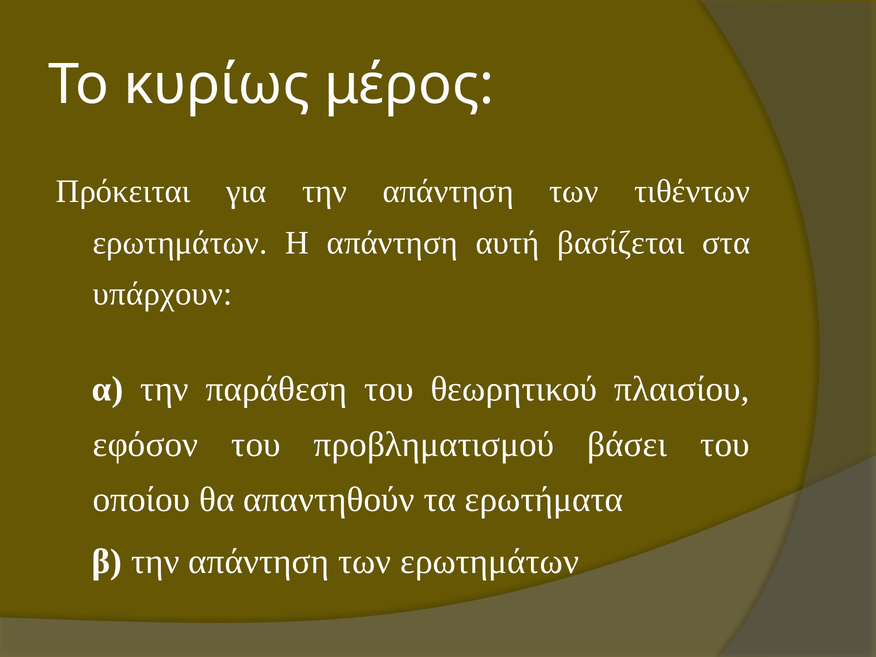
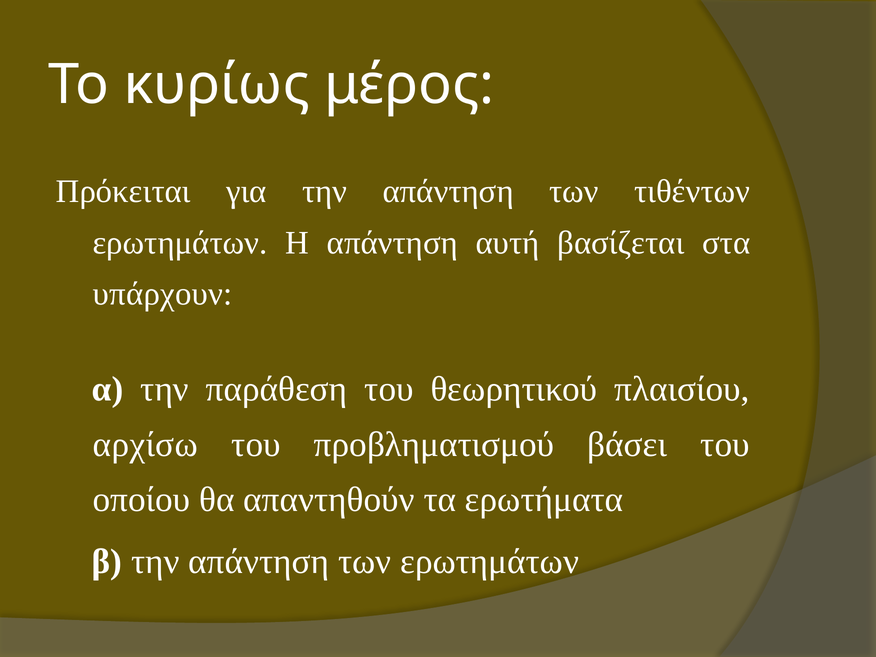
εφόσον: εφόσον -> αρχίσω
